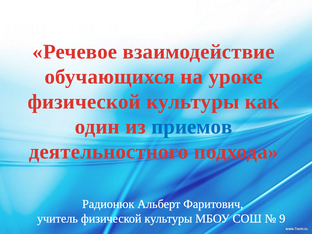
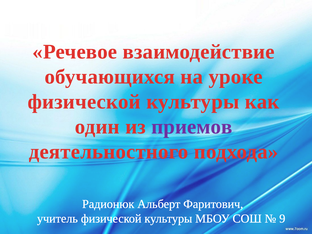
приемов colour: blue -> purple
